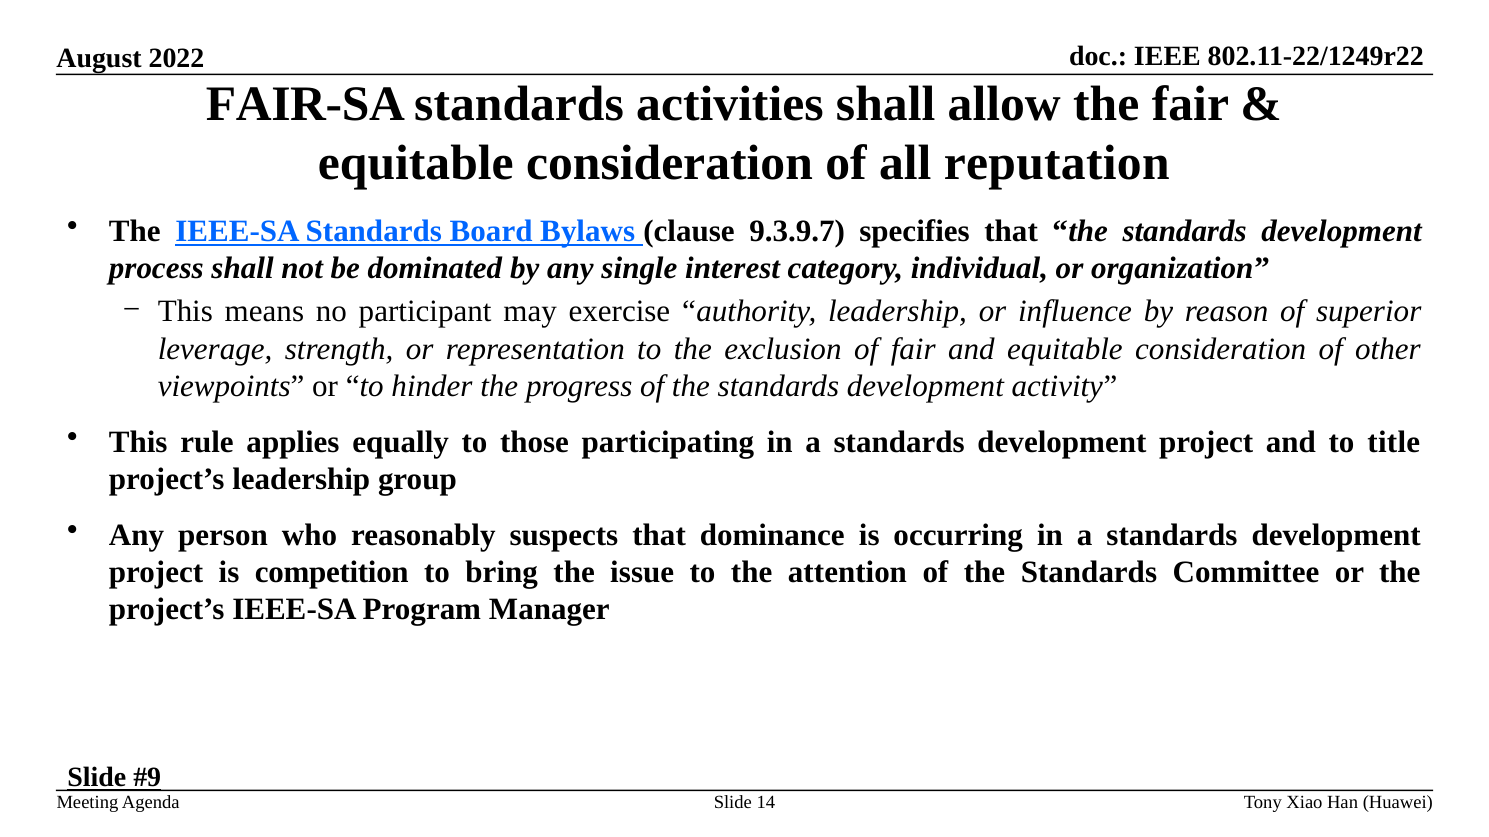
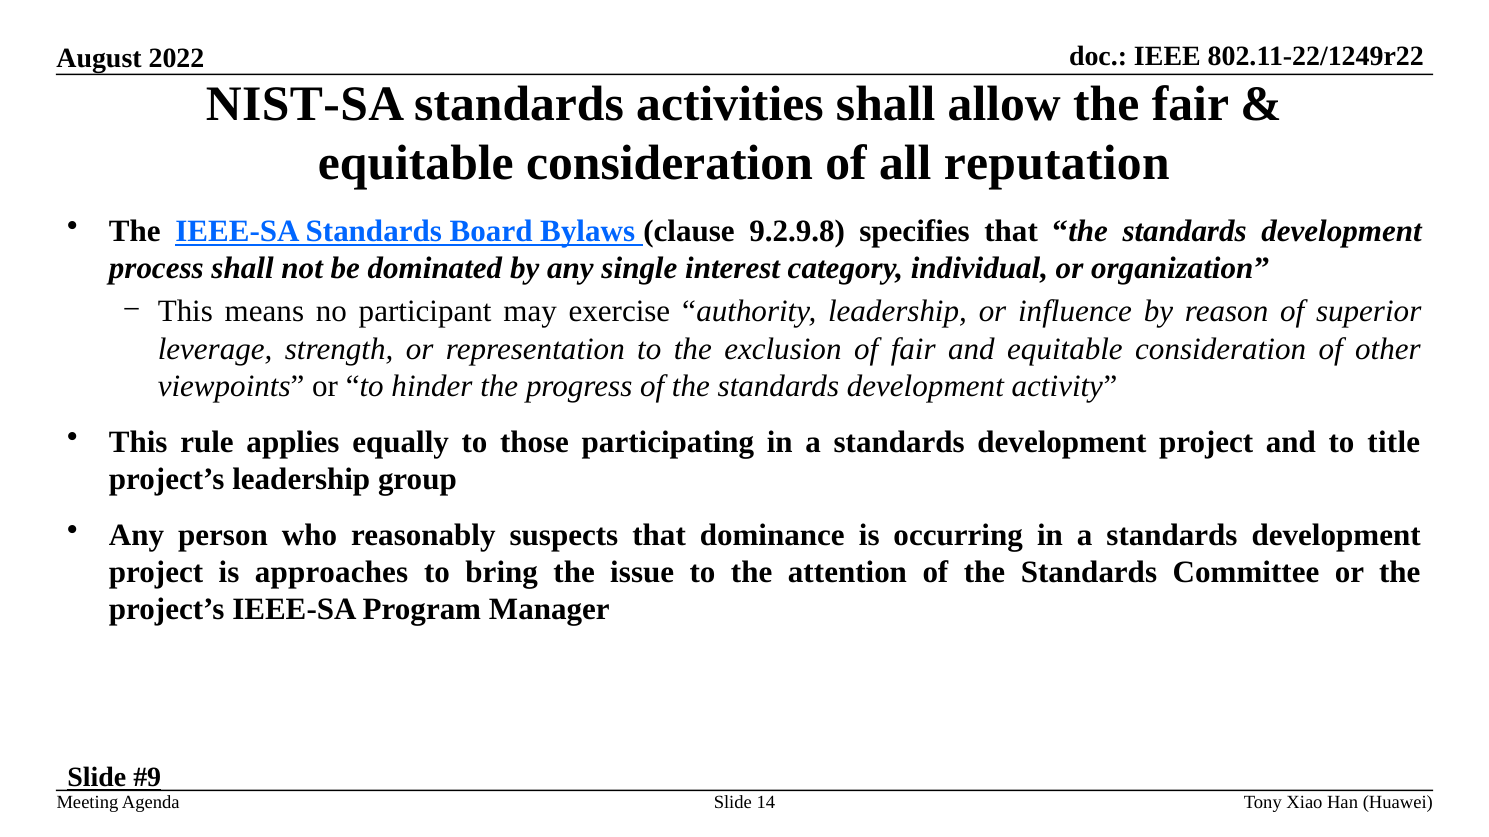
FAIR-SA: FAIR-SA -> NIST-SA
9.3.9.7: 9.3.9.7 -> 9.2.9.8
competition: competition -> approaches
